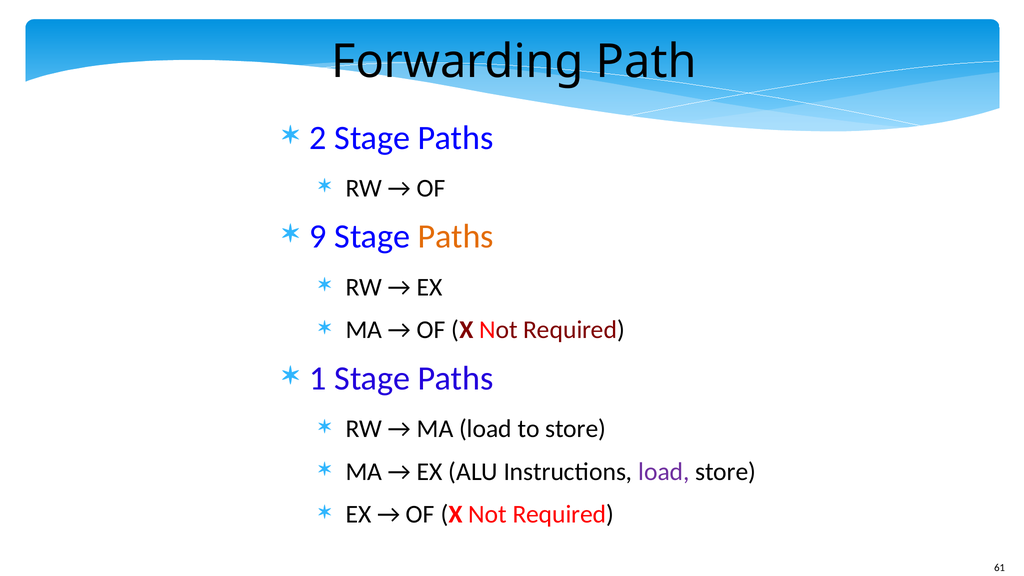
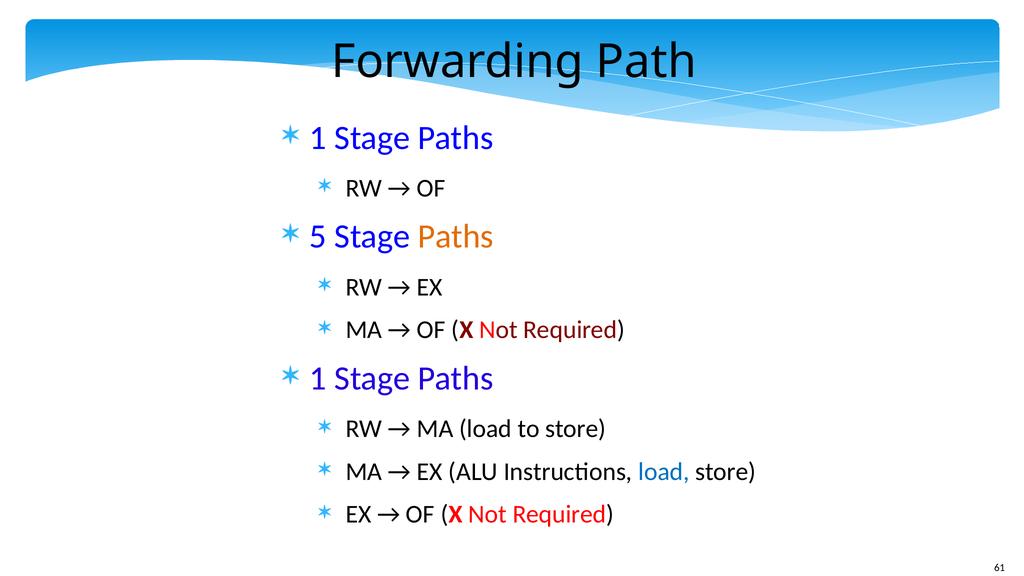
2 at (318, 138): 2 -> 1
9: 9 -> 5
load at (664, 472) colour: purple -> blue
